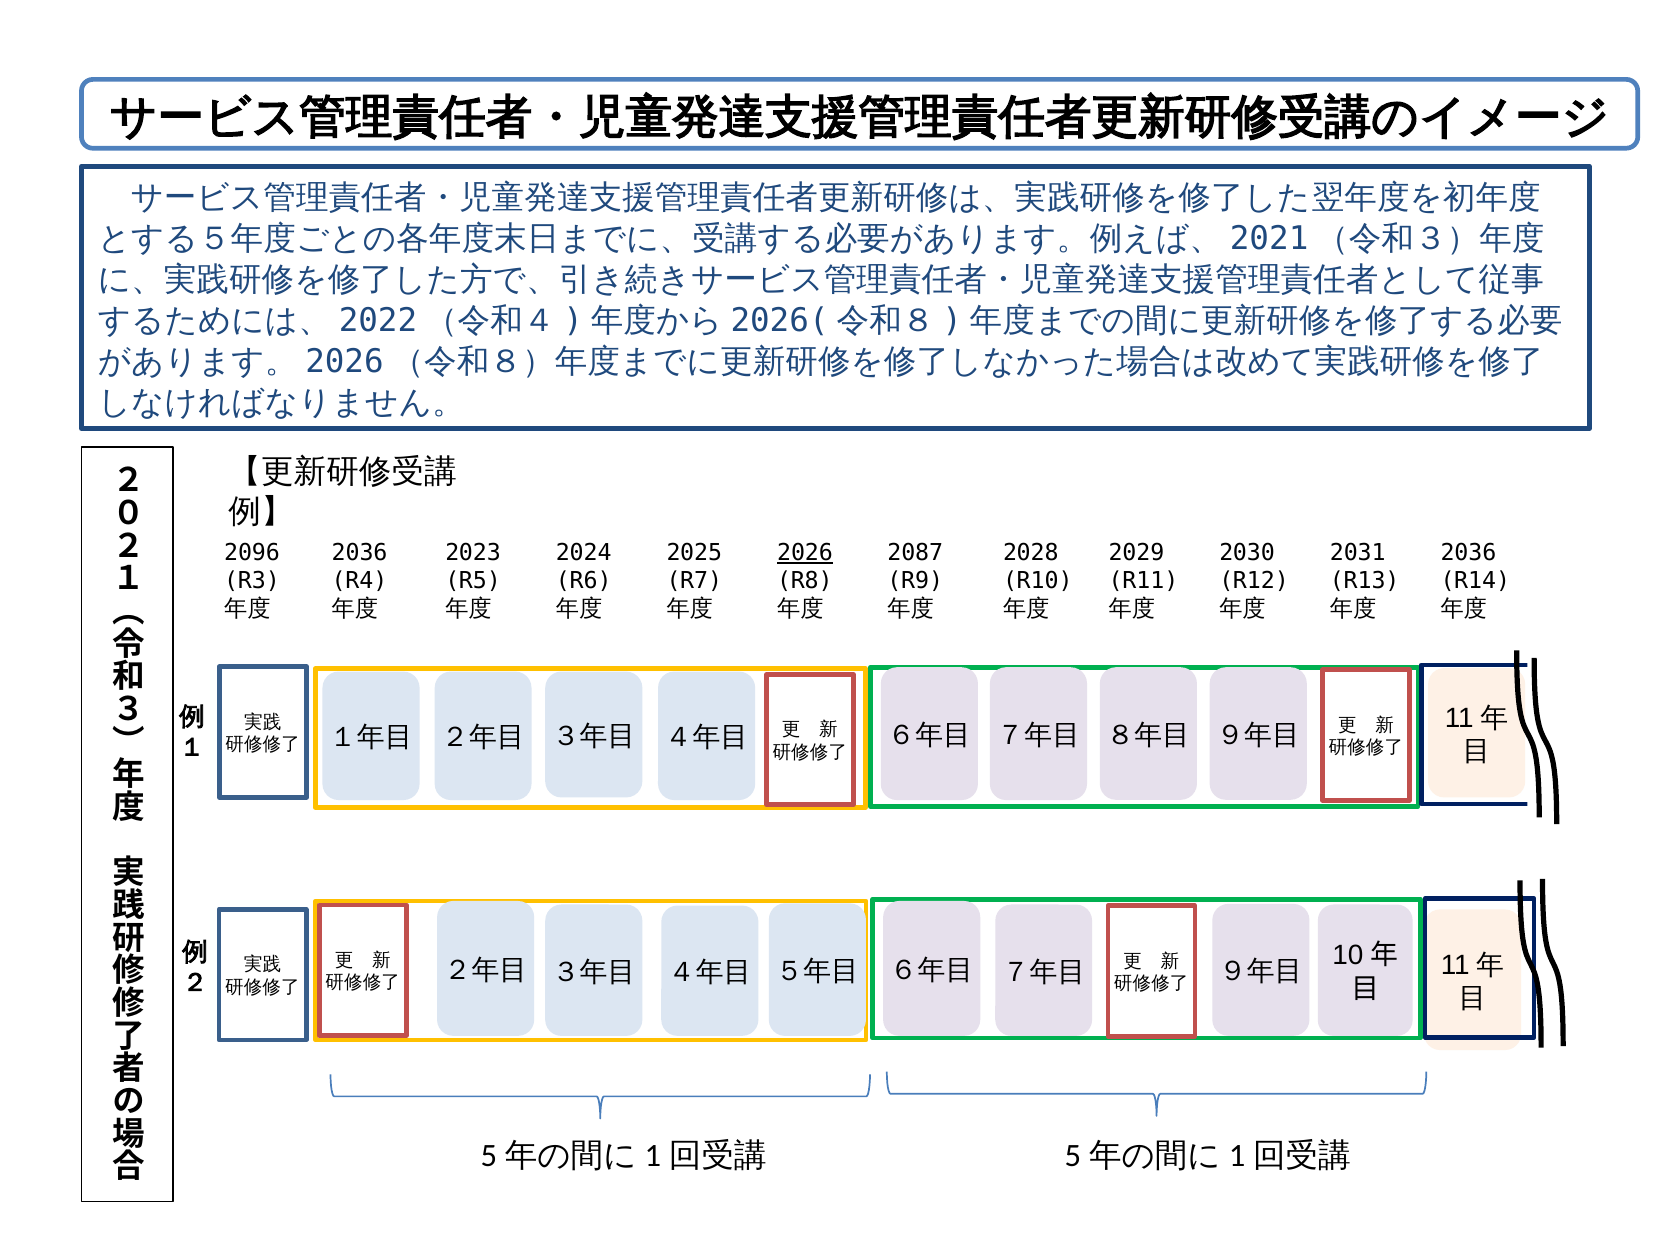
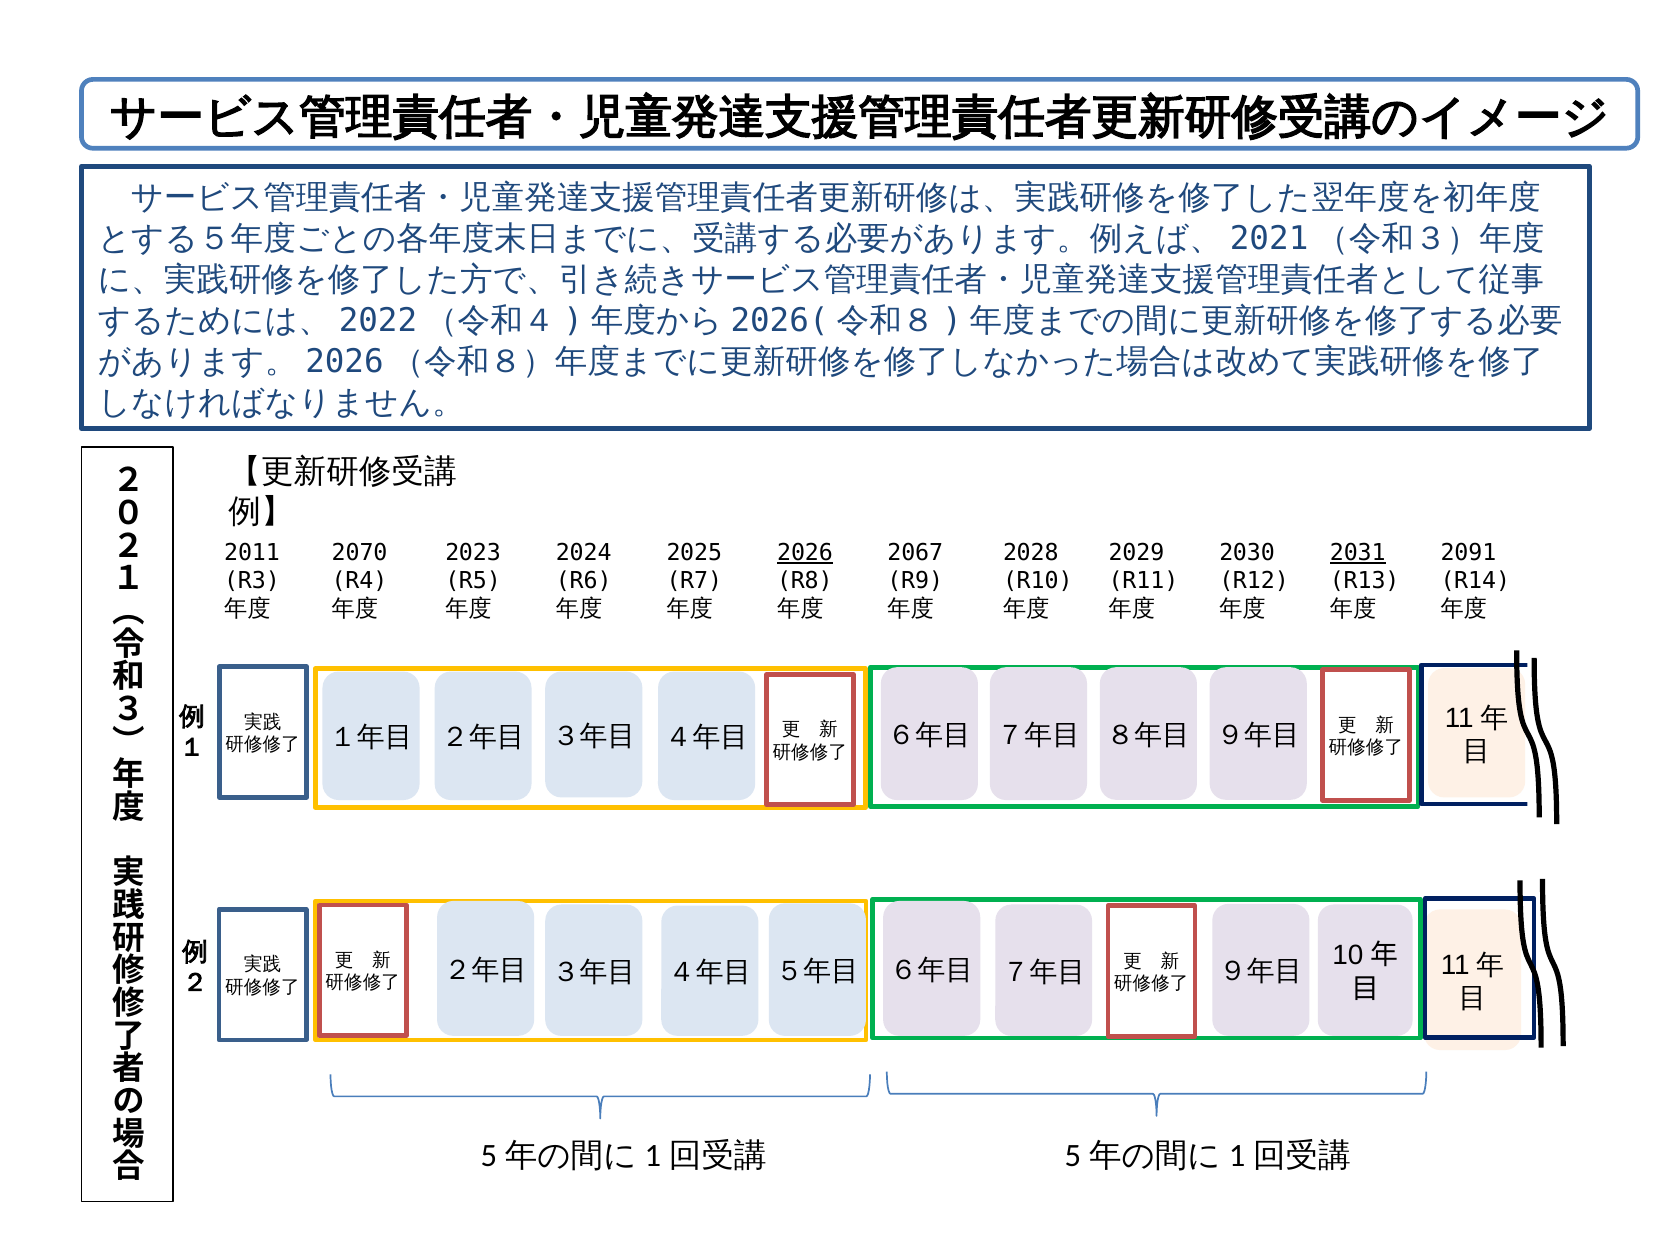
2096: 2096 -> 2011
2036 at (360, 553): 2036 -> 2070
2087: 2087 -> 2067
2031 underline: none -> present
2036 at (1468, 553): 2036 -> 2091
